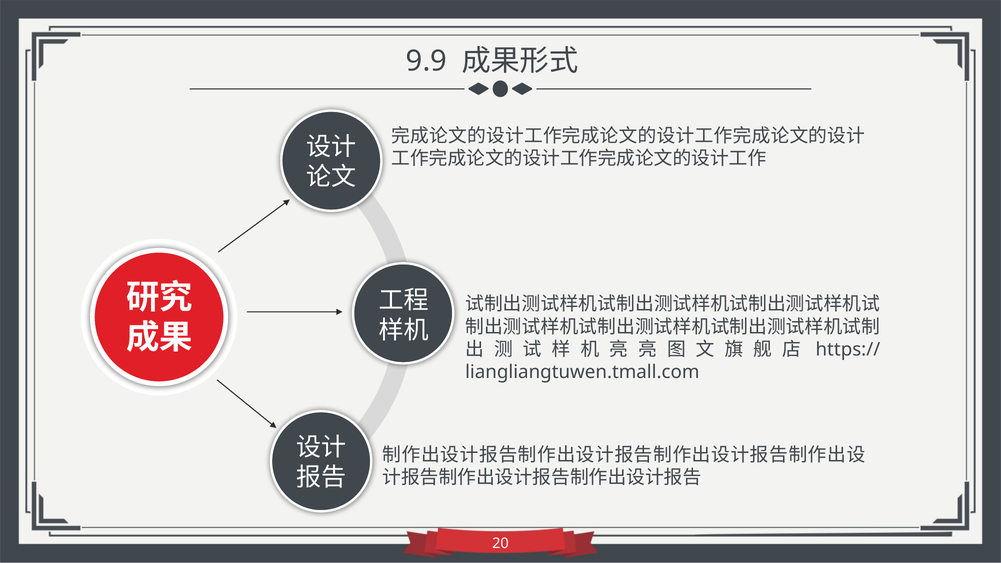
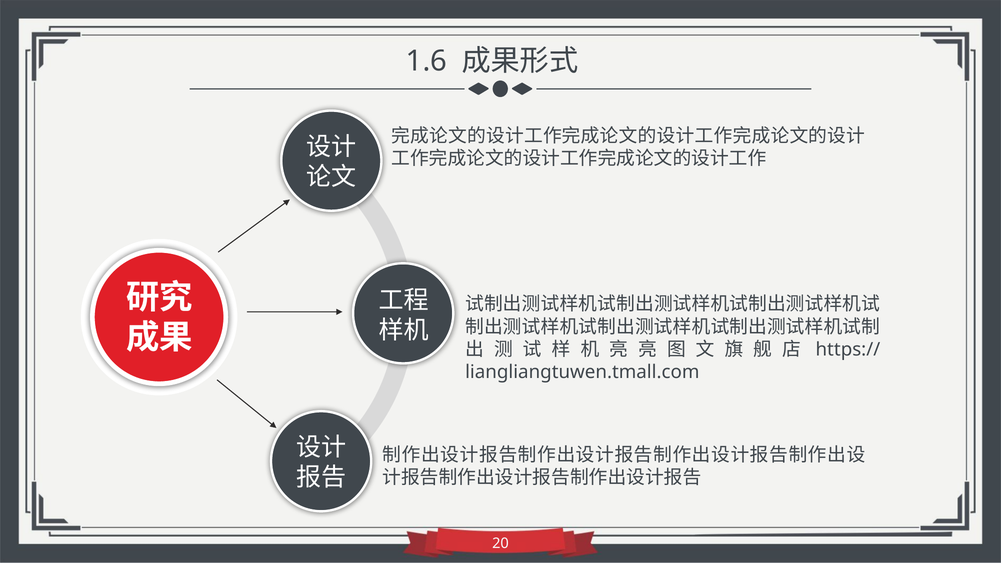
9.9: 9.9 -> 1.6
